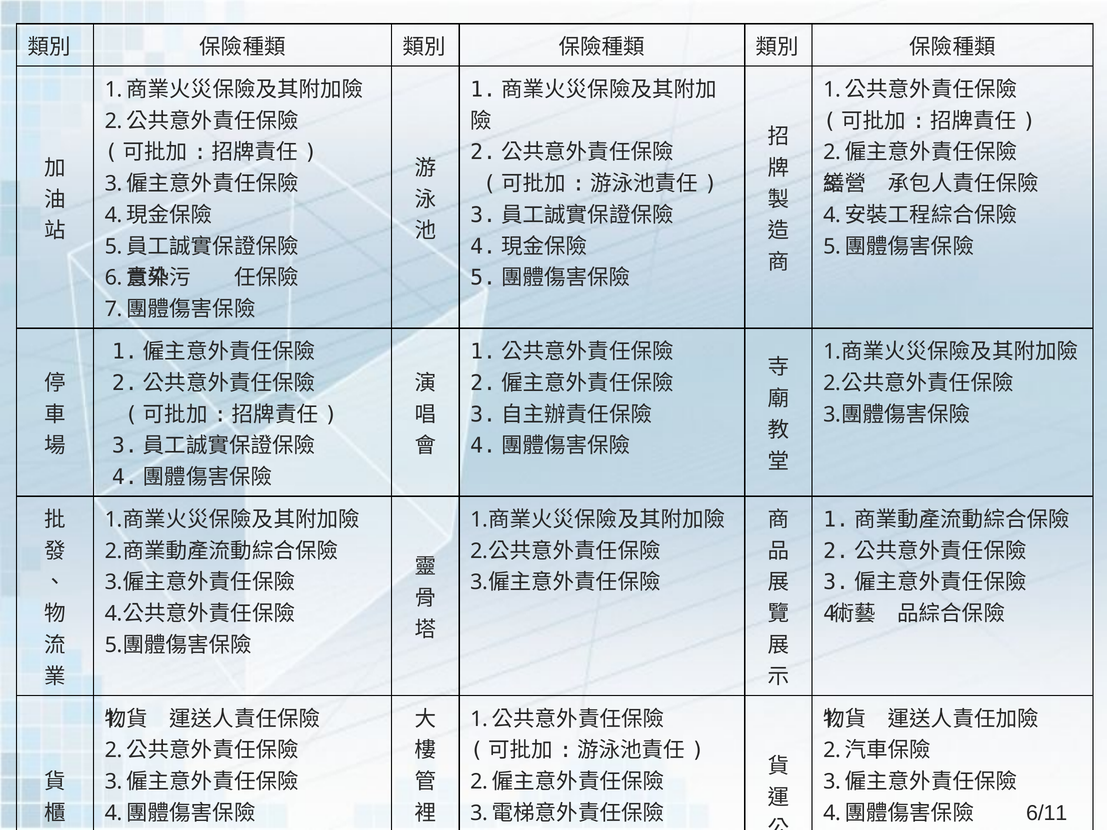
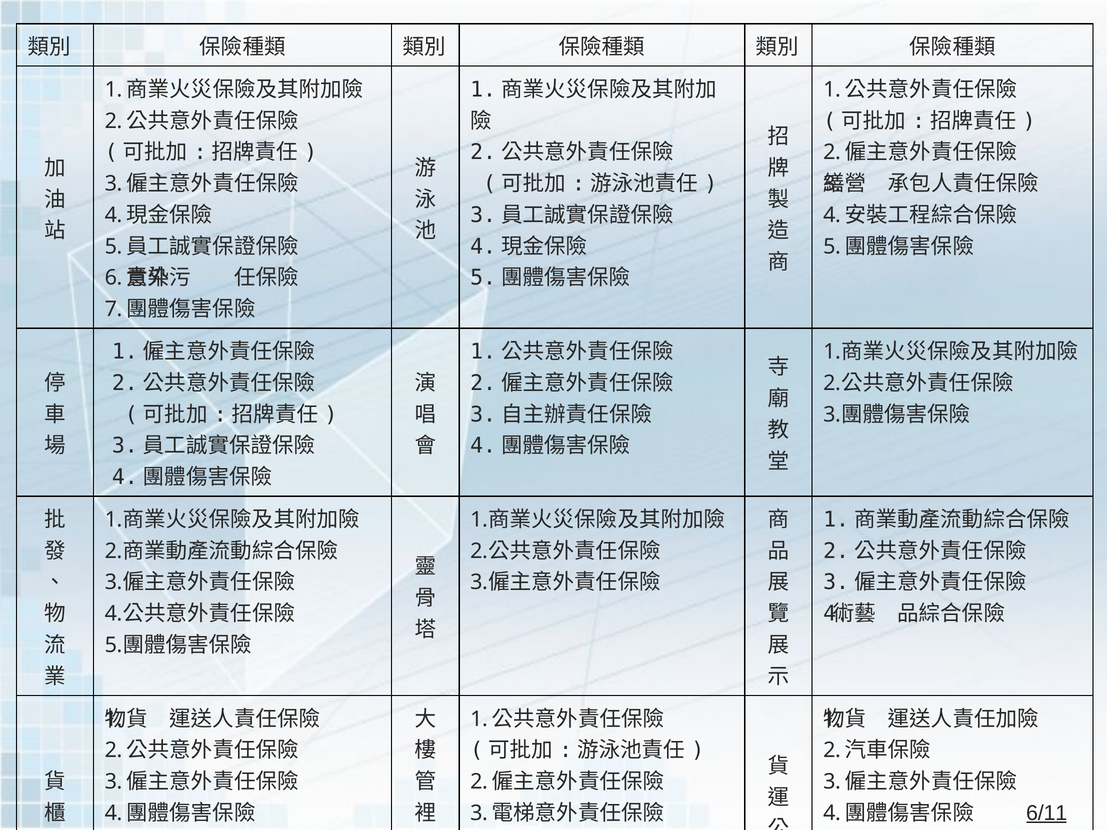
6/11 underline: none -> present
